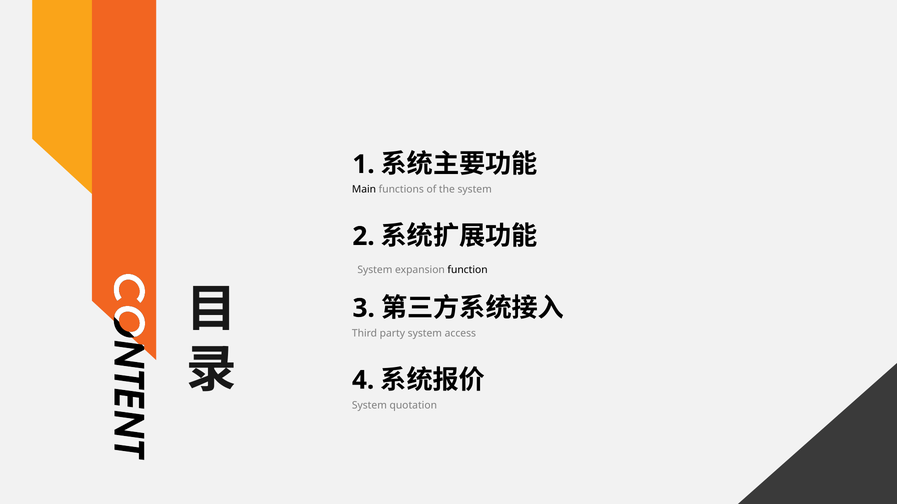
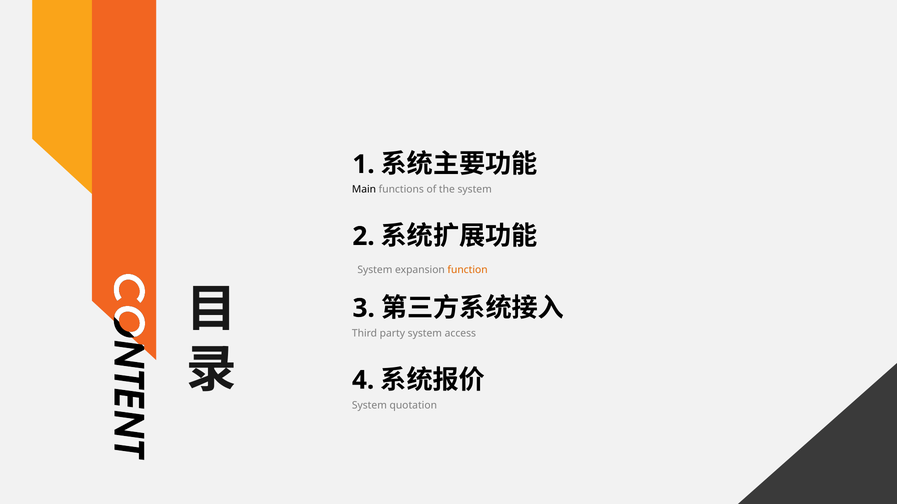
function colour: black -> orange
